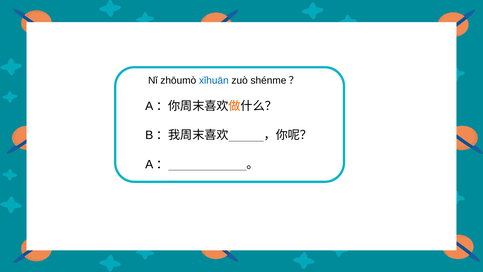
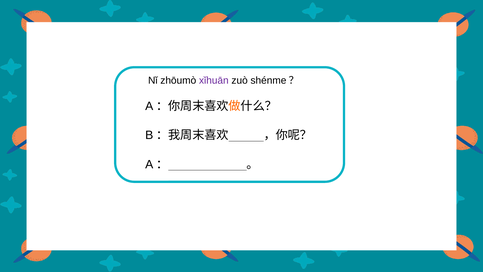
xǐhuān colour: blue -> purple
